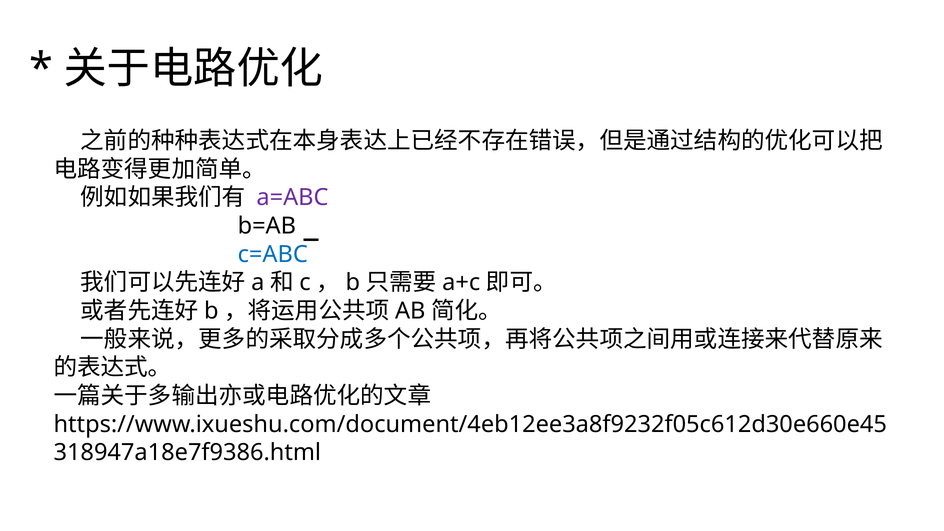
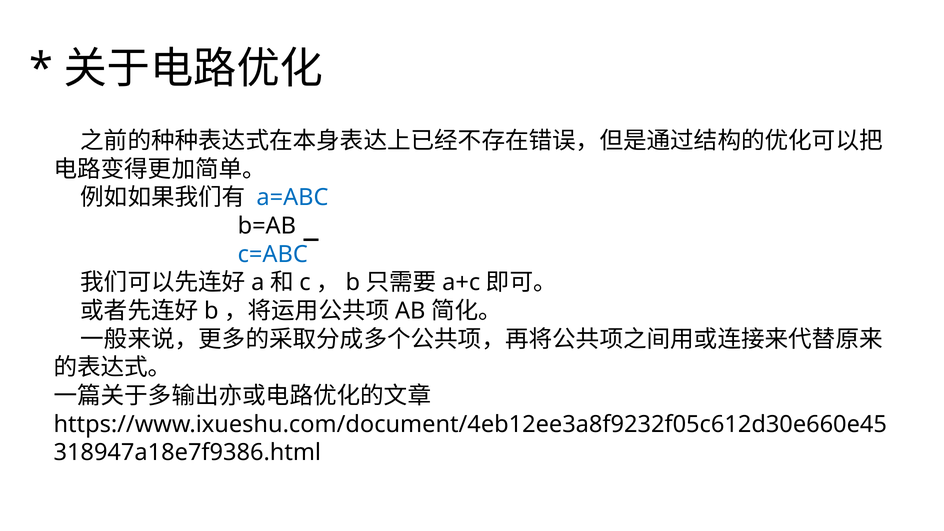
a=ABC colour: purple -> blue
